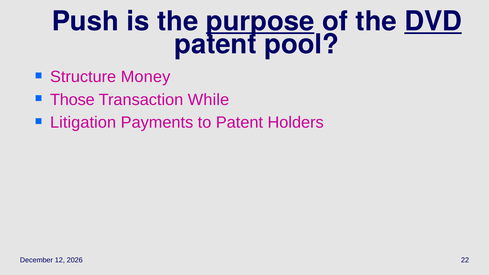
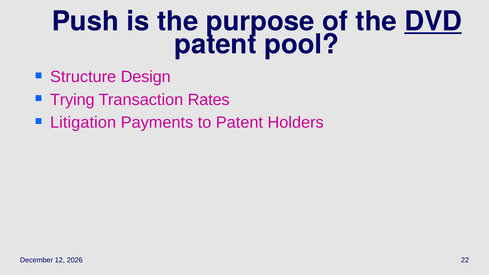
purpose underline: present -> none
Money: Money -> Design
Those: Those -> Trying
While: While -> Rates
